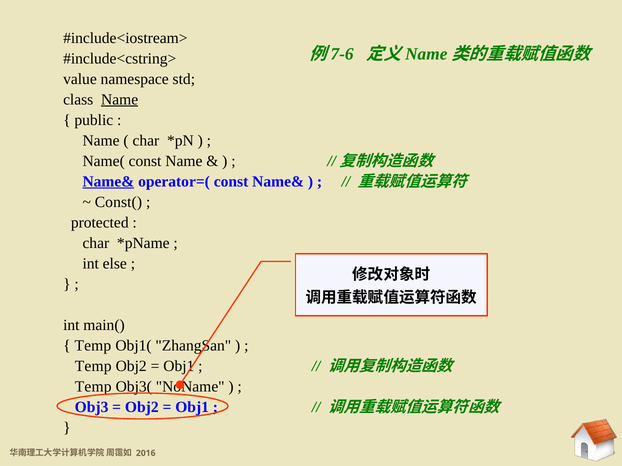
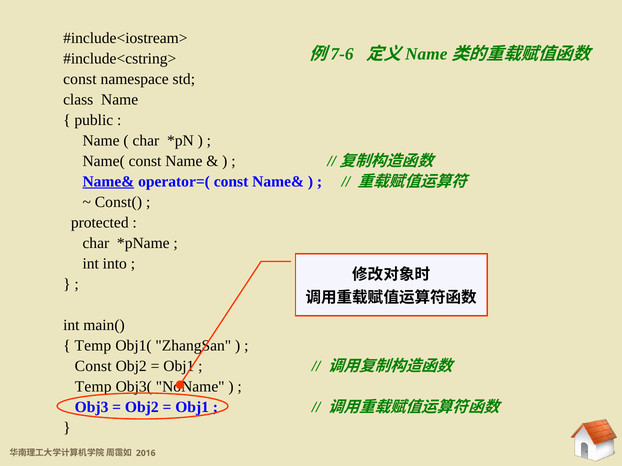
value at (80, 79): value -> const
Name at (120, 100) underline: present -> none
else: else -> into
Temp at (93, 366): Temp -> Const
